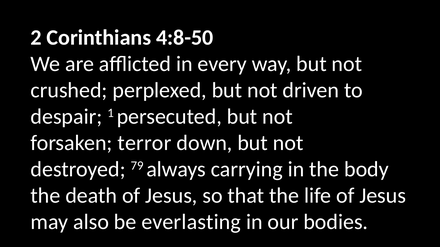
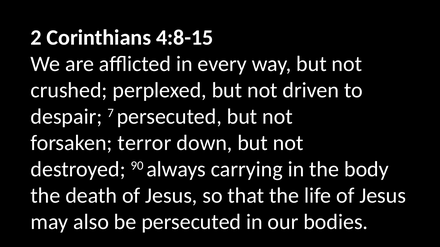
4:8-50: 4:8-50 -> 4:8-15
1: 1 -> 7
79: 79 -> 90
be everlasting: everlasting -> persecuted
